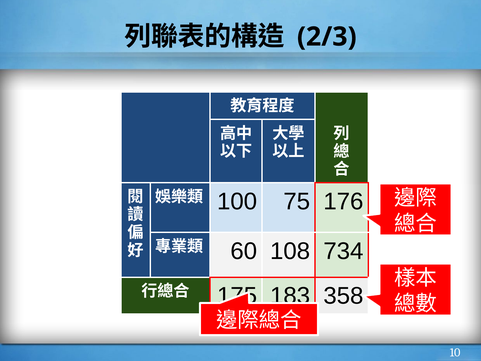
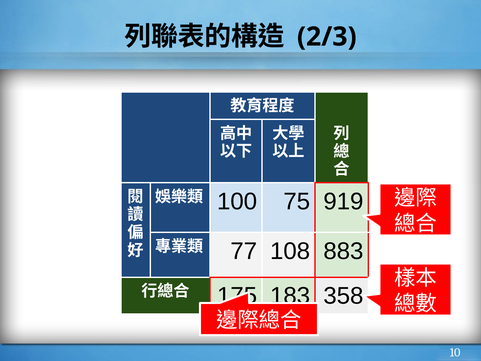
176: 176 -> 919
60: 60 -> 77
734: 734 -> 883
